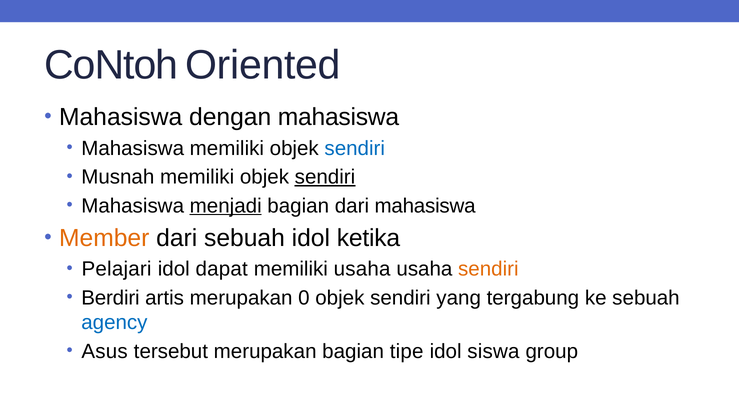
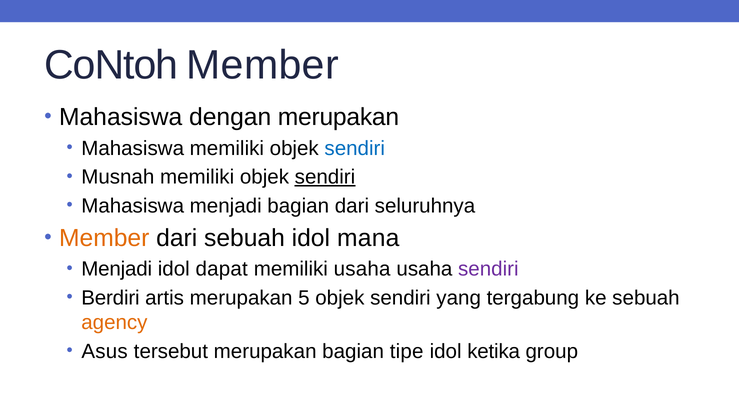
CoNtoh Oriented: Oriented -> Member
dengan mahasiswa: mahasiswa -> merupakan
menjadi at (226, 206) underline: present -> none
dari mahasiswa: mahasiswa -> seluruhnya
ketika: ketika -> mana
Pelajari at (117, 269): Pelajari -> Menjadi
sendiri at (488, 269) colour: orange -> purple
0: 0 -> 5
agency colour: blue -> orange
siswa: siswa -> ketika
